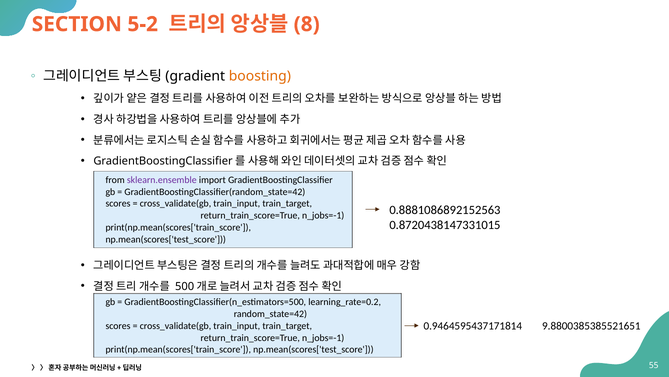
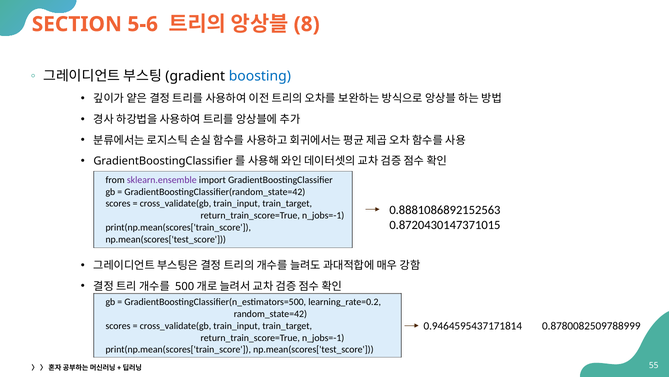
5-2: 5-2 -> 5-6
boosting colour: orange -> blue
0.8720438147331015: 0.8720438147331015 -> 0.8720430147371015
9.8800385385521651: 9.8800385385521651 -> 0.8780082509788999
